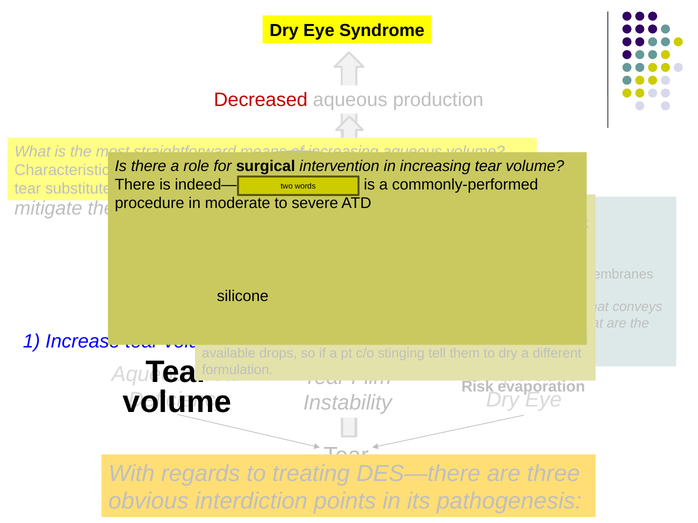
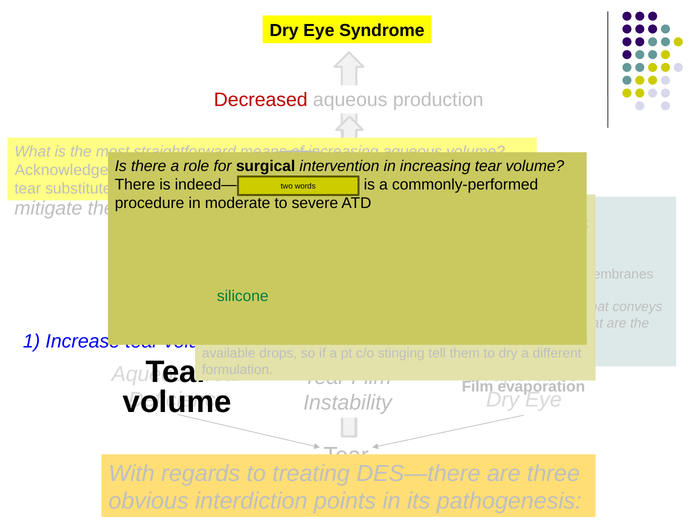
Characteristics: Characteristics -> Acknowledged
silicone colour: black -> green
Risk at (478, 387): Risk -> Film
